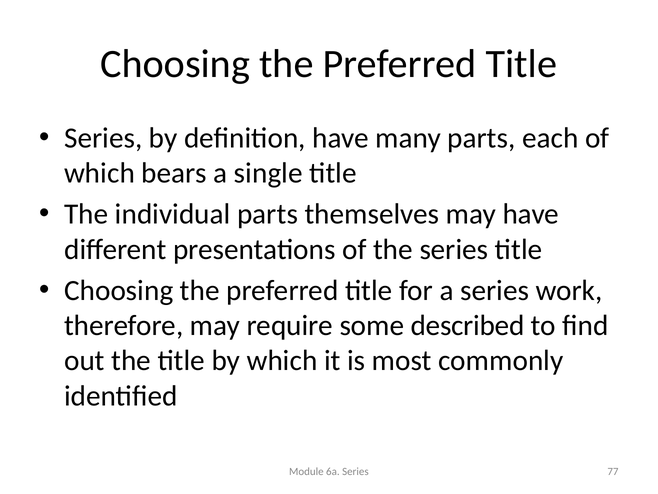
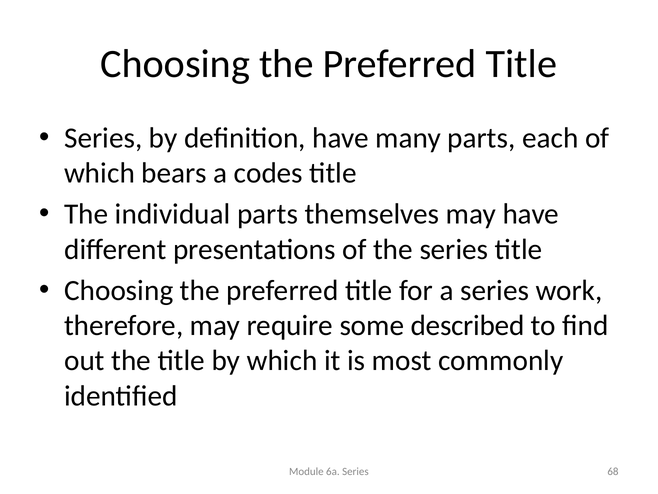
single: single -> codes
77: 77 -> 68
